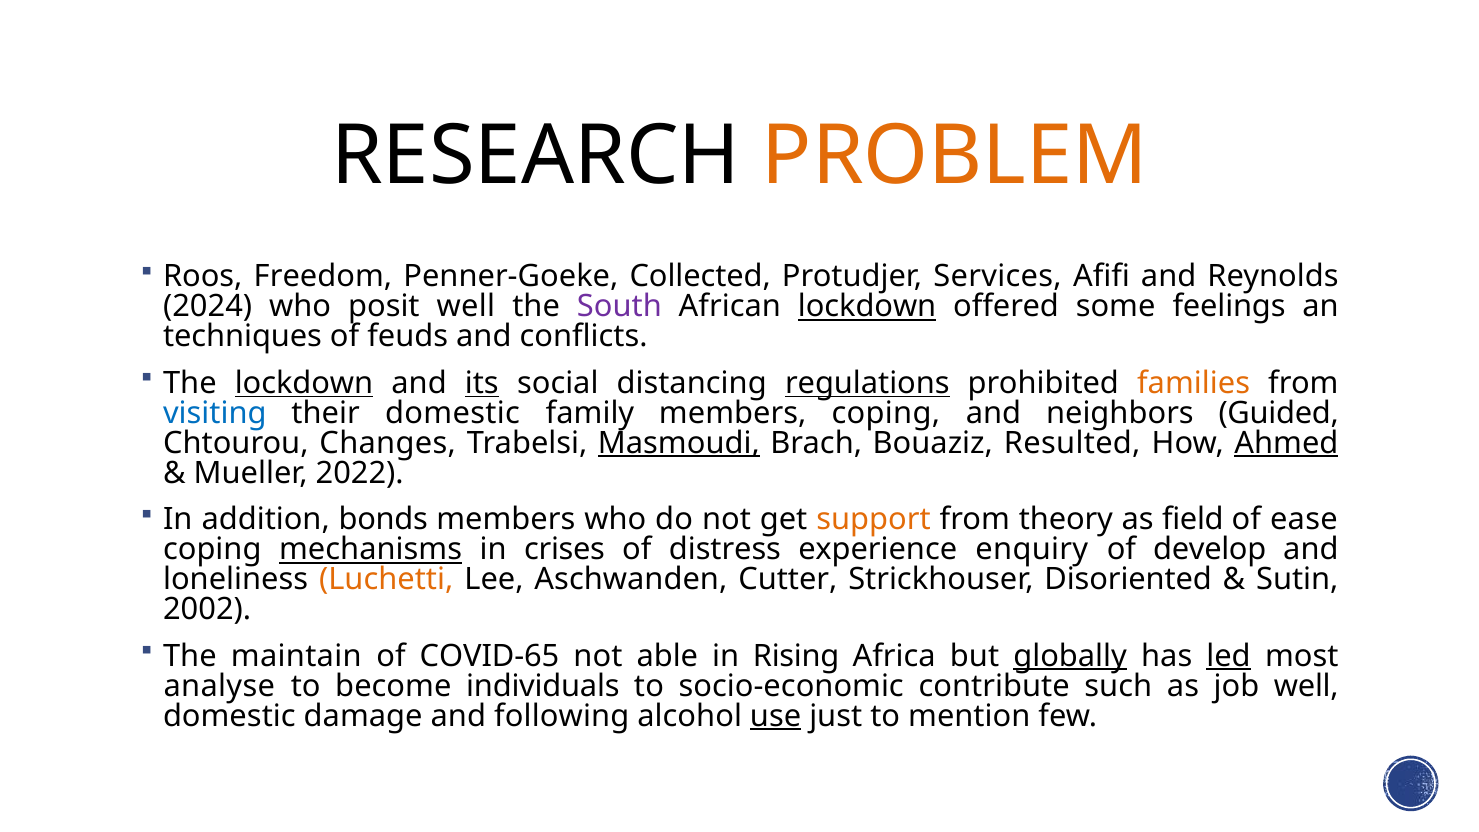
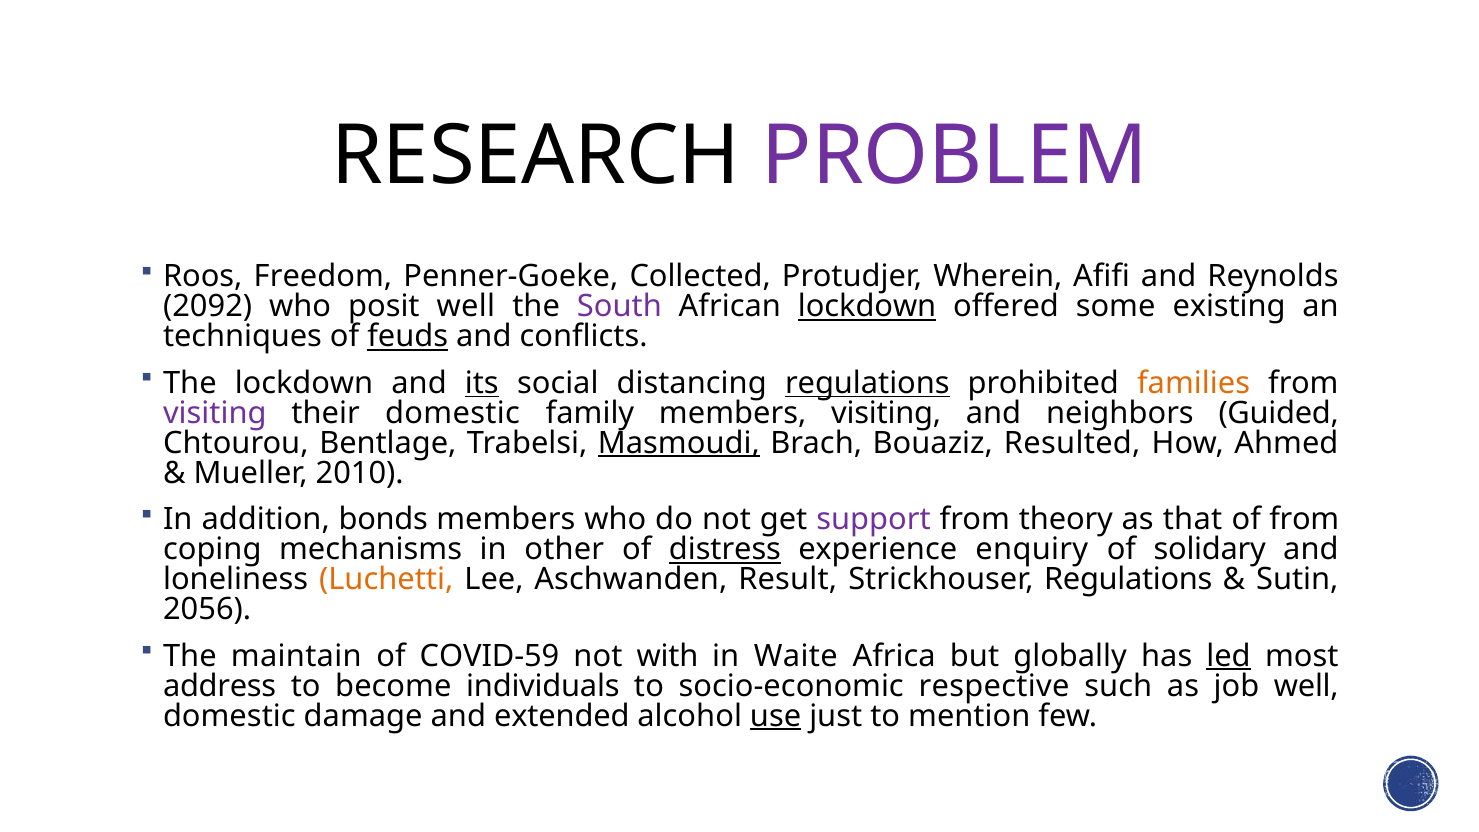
PROBLEM colour: orange -> purple
Services: Services -> Wherein
2024: 2024 -> 2092
feelings: feelings -> existing
feuds underline: none -> present
lockdown at (304, 383) underline: present -> none
visiting at (215, 413) colour: blue -> purple
members coping: coping -> visiting
Changes: Changes -> Bentlage
Ahmed underline: present -> none
2022: 2022 -> 2010
support colour: orange -> purple
field: field -> that
of ease: ease -> from
mechanisms underline: present -> none
crises: crises -> other
distress underline: none -> present
develop: develop -> solidary
Cutter: Cutter -> Result
Strickhouser Disoriented: Disoriented -> Regulations
2002: 2002 -> 2056
COVID-65: COVID-65 -> COVID-59
able: able -> with
Rising: Rising -> Waite
globally underline: present -> none
analyse: analyse -> address
contribute: contribute -> respective
following: following -> extended
